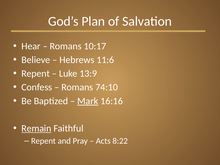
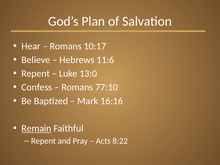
13:9: 13:9 -> 13:0
74:10: 74:10 -> 77:10
Mark underline: present -> none
